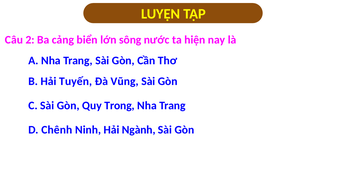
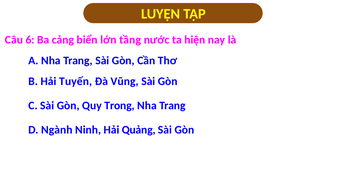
2: 2 -> 6
sông: sông -> tầng
Chênh: Chênh -> Ngành
Ngành: Ngành -> Quảng
